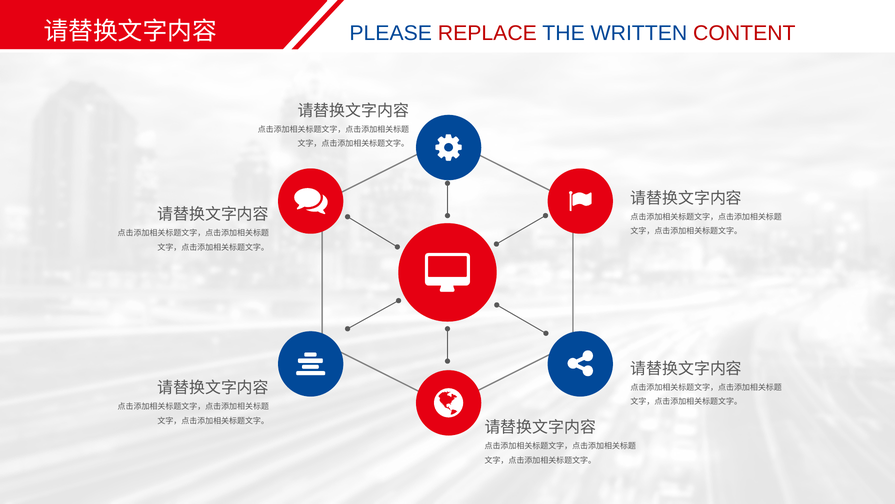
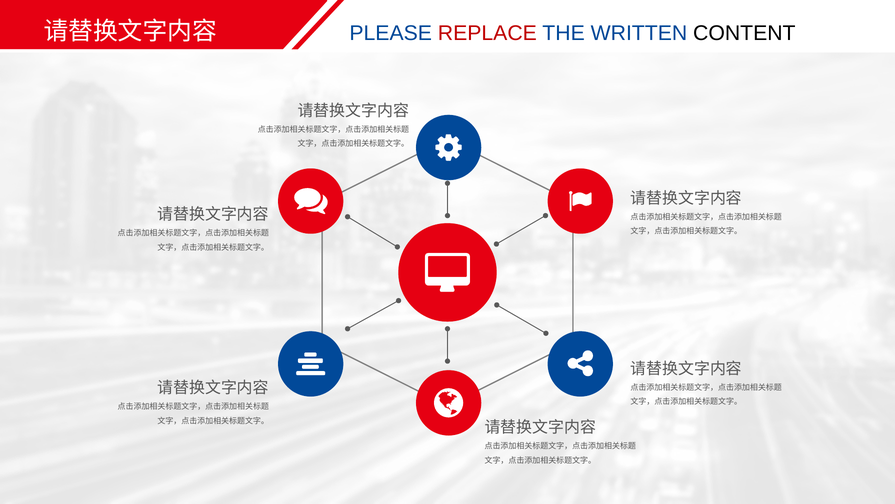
CONTENT colour: red -> black
